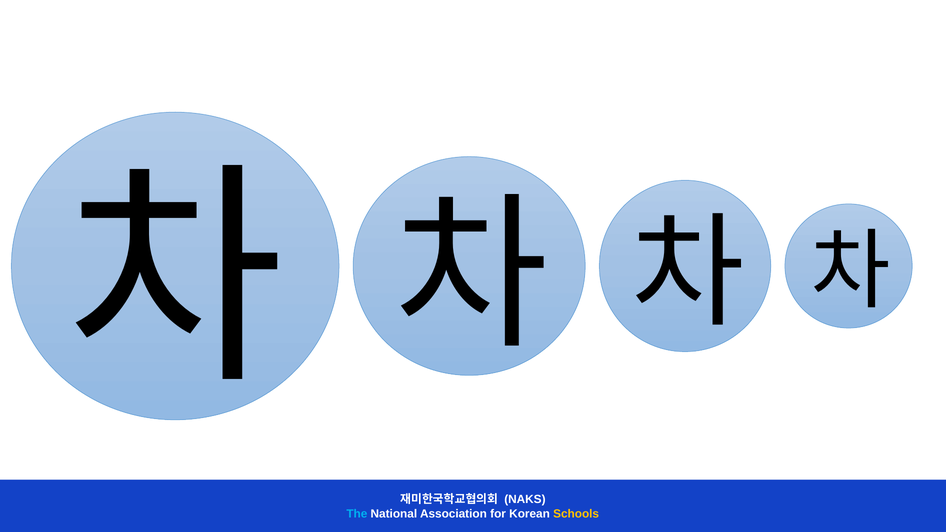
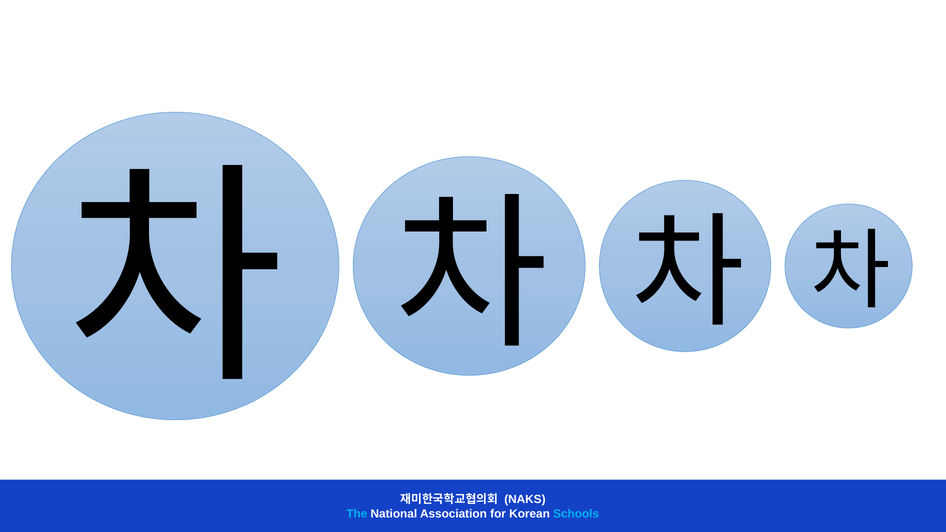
Schools colour: yellow -> light blue
